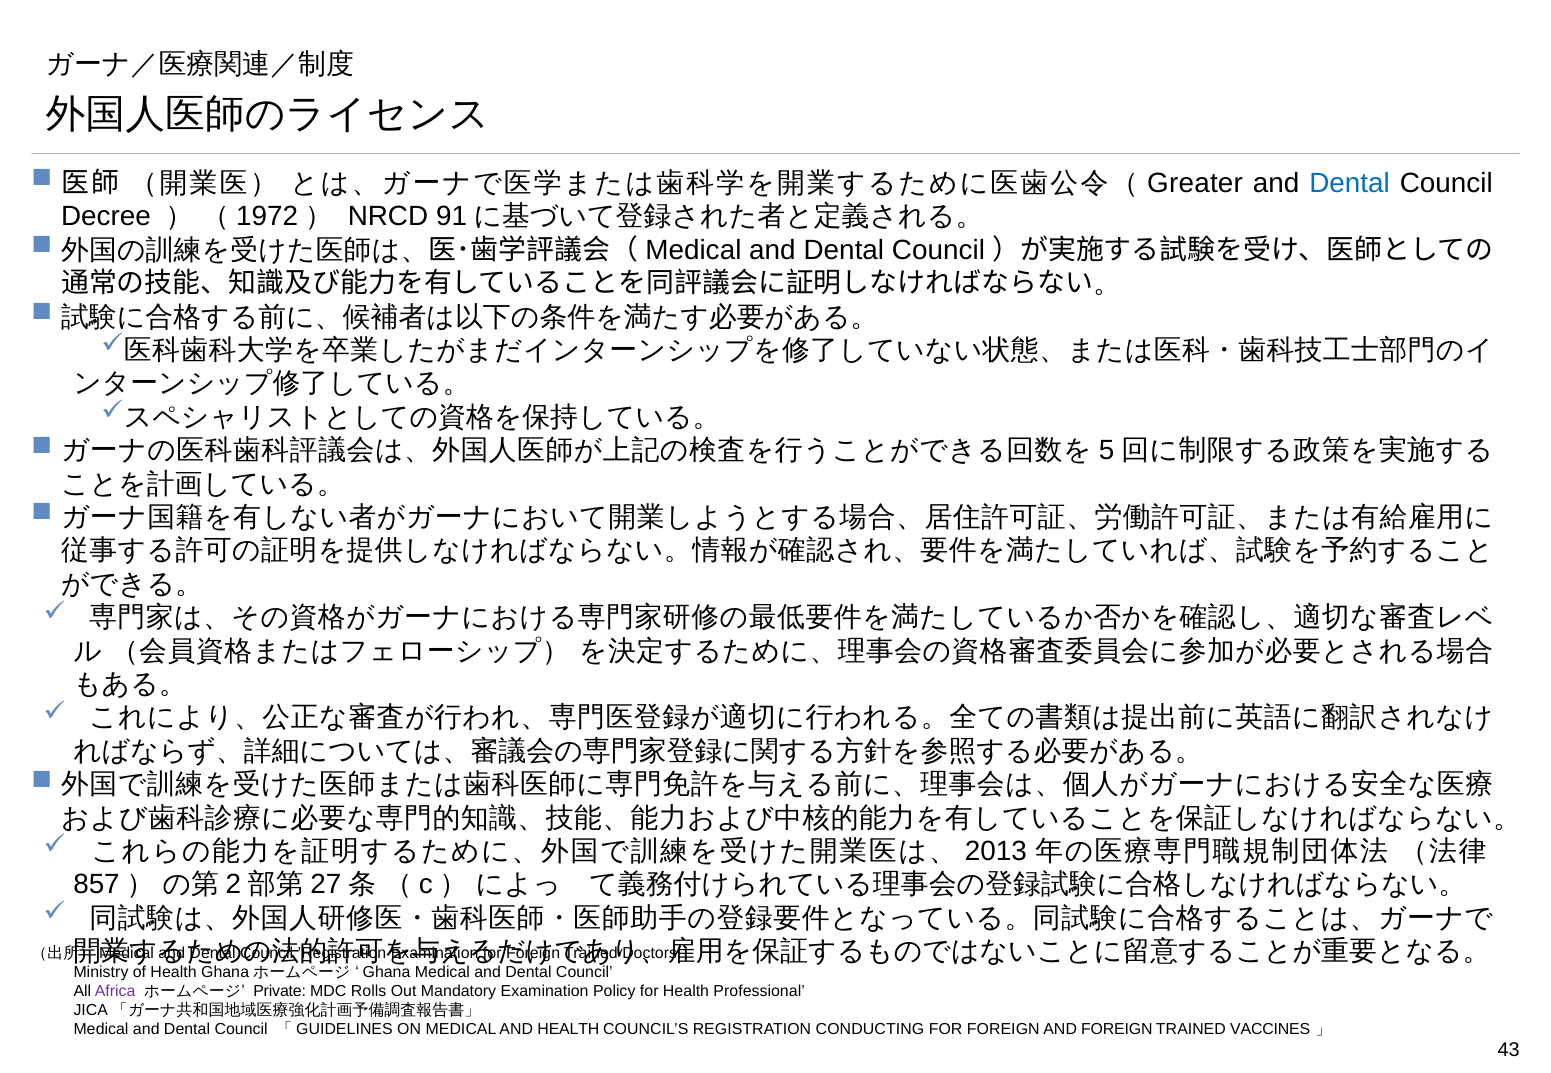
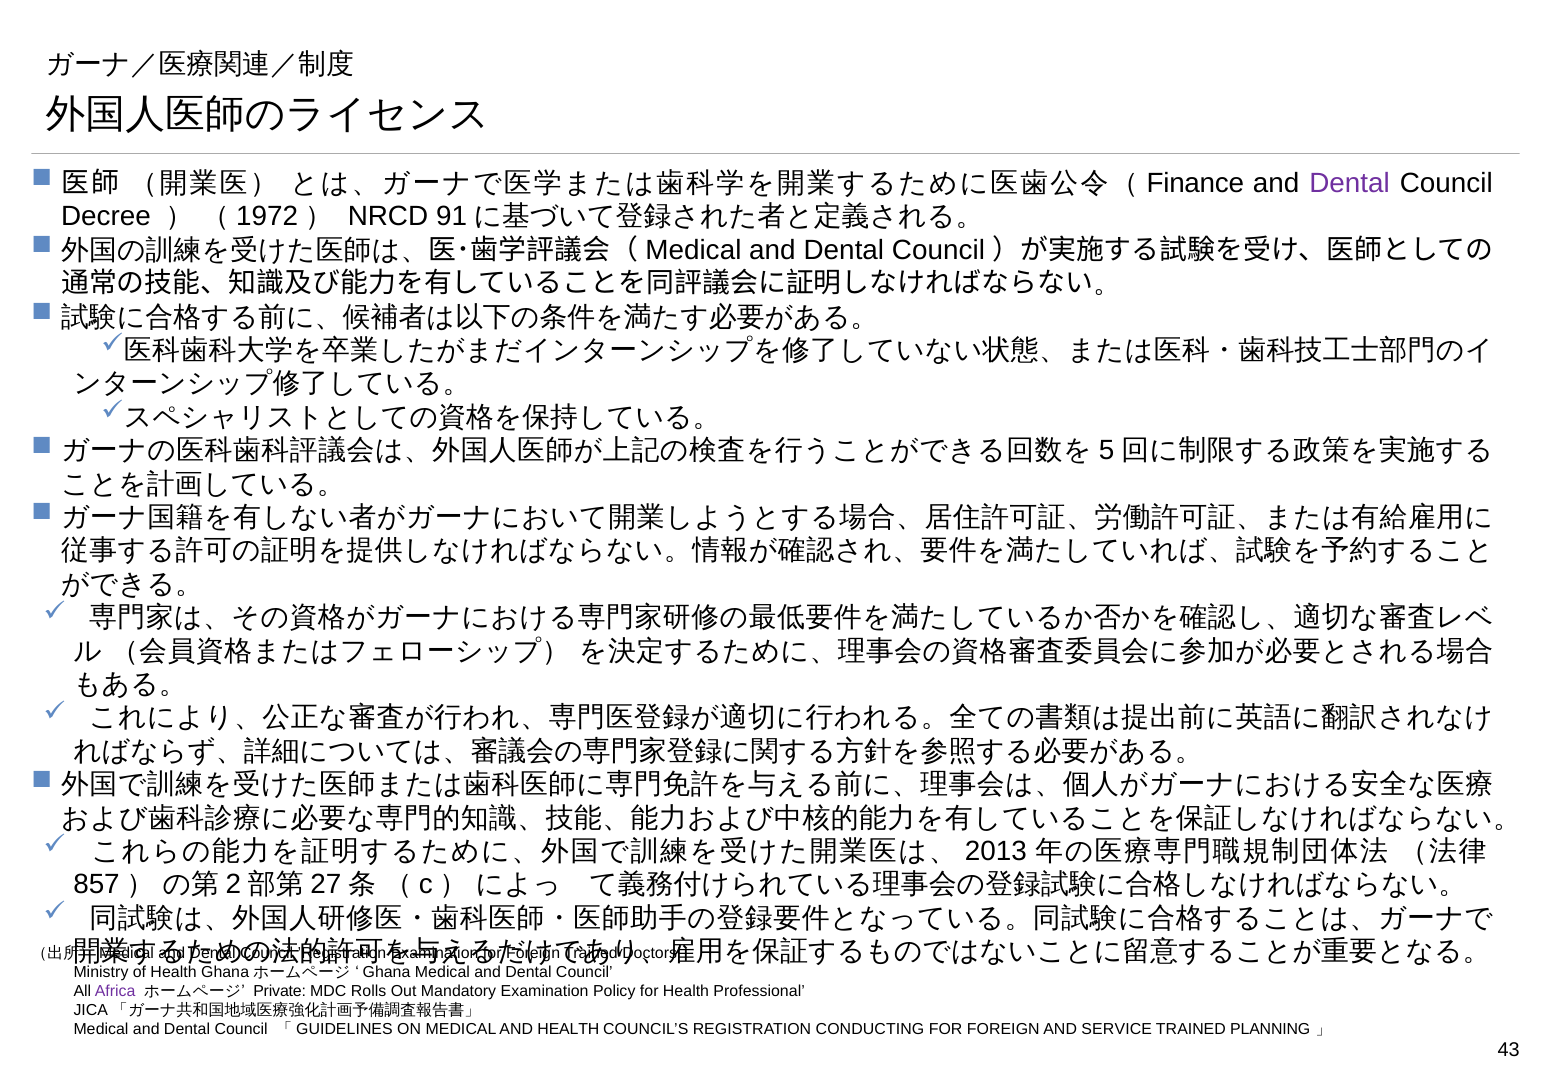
Greater: Greater -> Finance
Dental at (1350, 183) colour: blue -> purple
AND FOREIGN: FOREIGN -> SERVICE
VACCINES: VACCINES -> PLANNING
